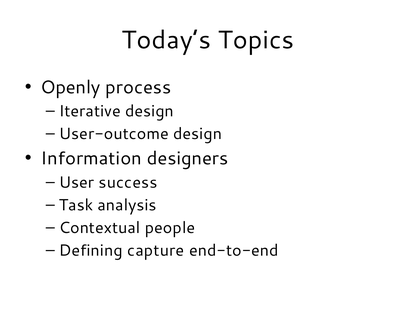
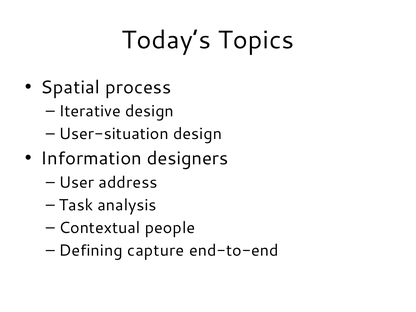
Openly: Openly -> Spatial
User-outcome: User-outcome -> User-situation
success: success -> address
